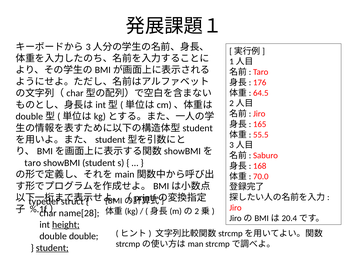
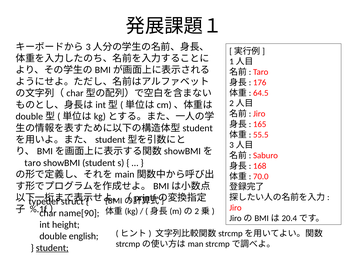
name[28: name[28 -> name[90
height underline: present -> none
double double: double -> english
